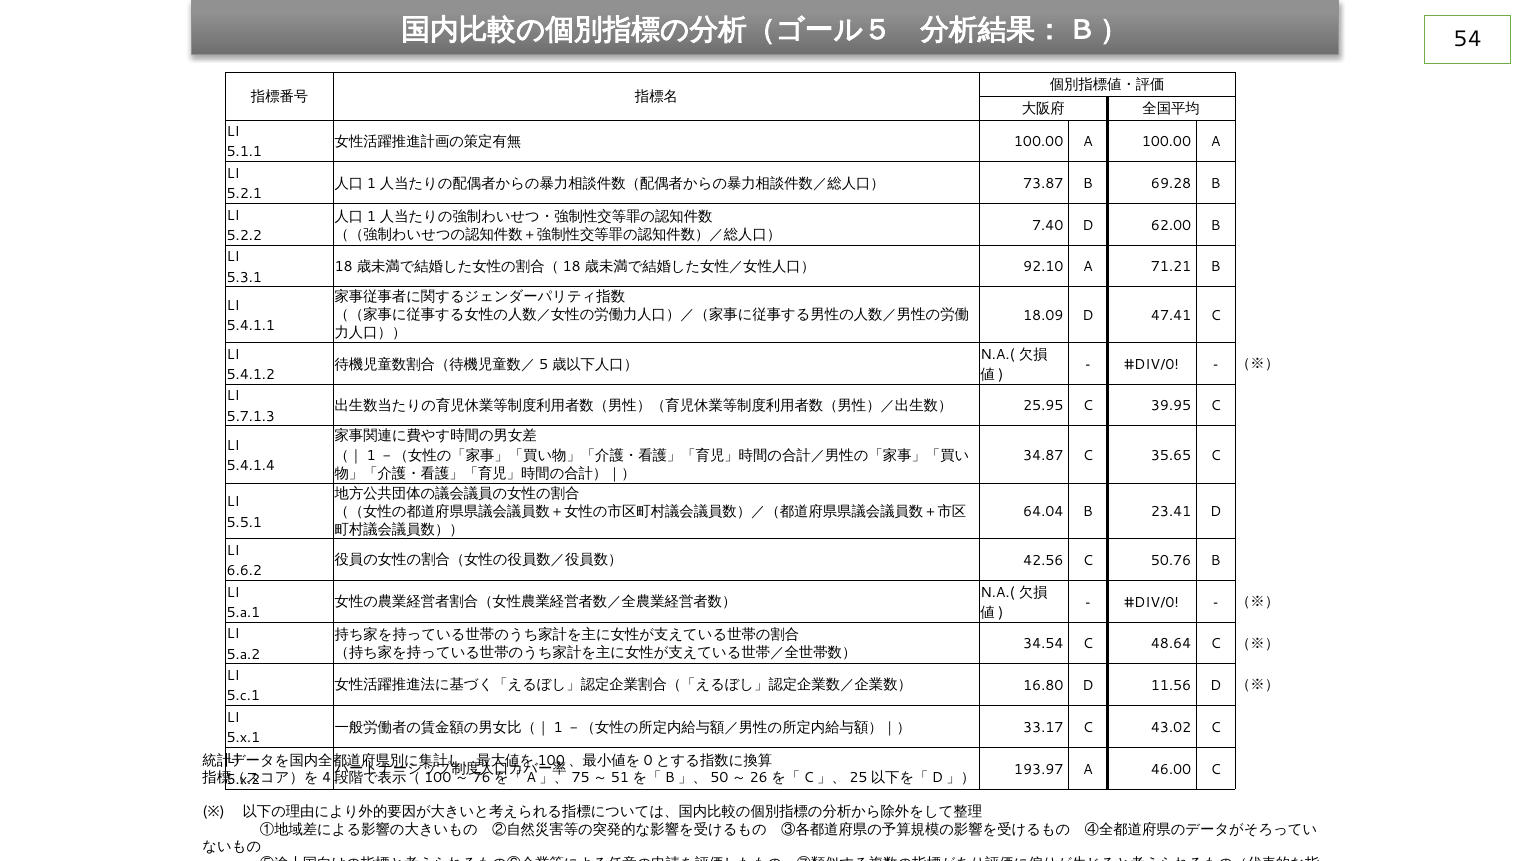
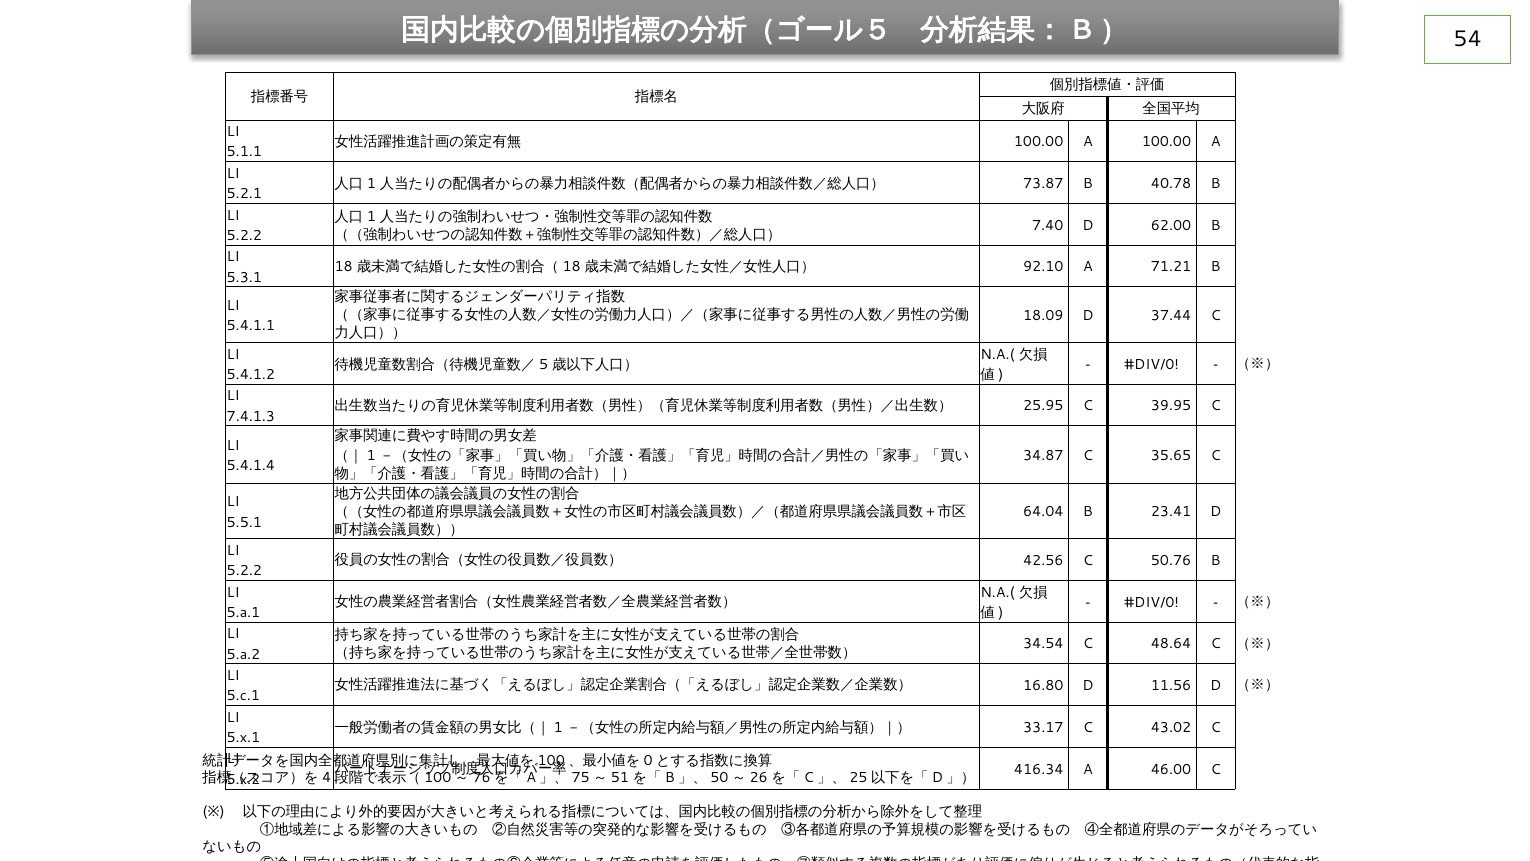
69.28: 69.28 -> 40.78
47.41: 47.41 -> 37.44
5.7.1.3: 5.7.1.3 -> 7.4.1.3
6.6.2 at (244, 571): 6.6.2 -> 5.2.2
193.97: 193.97 -> 416.34
